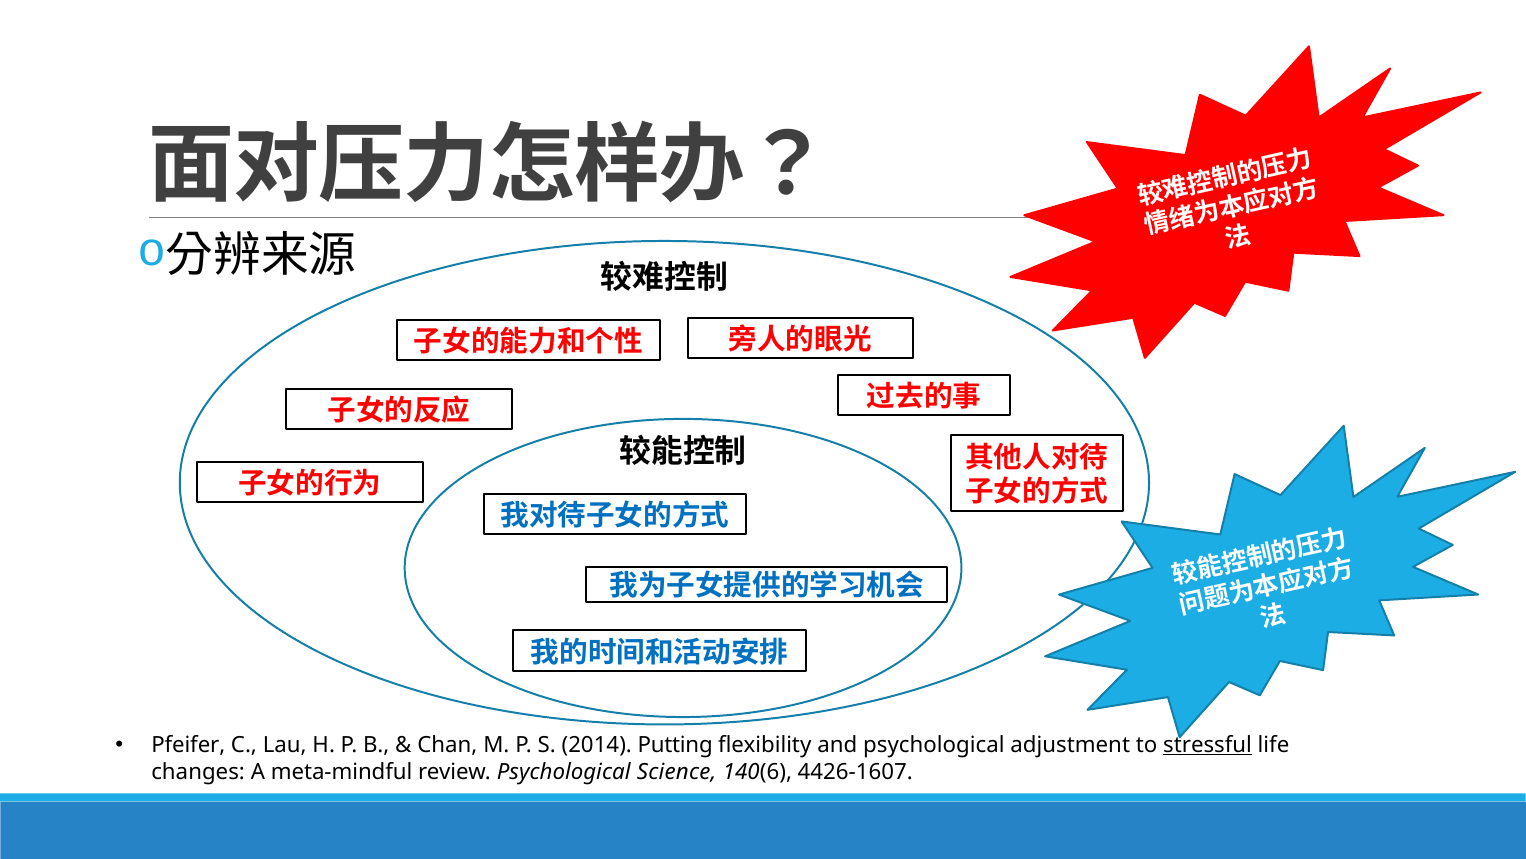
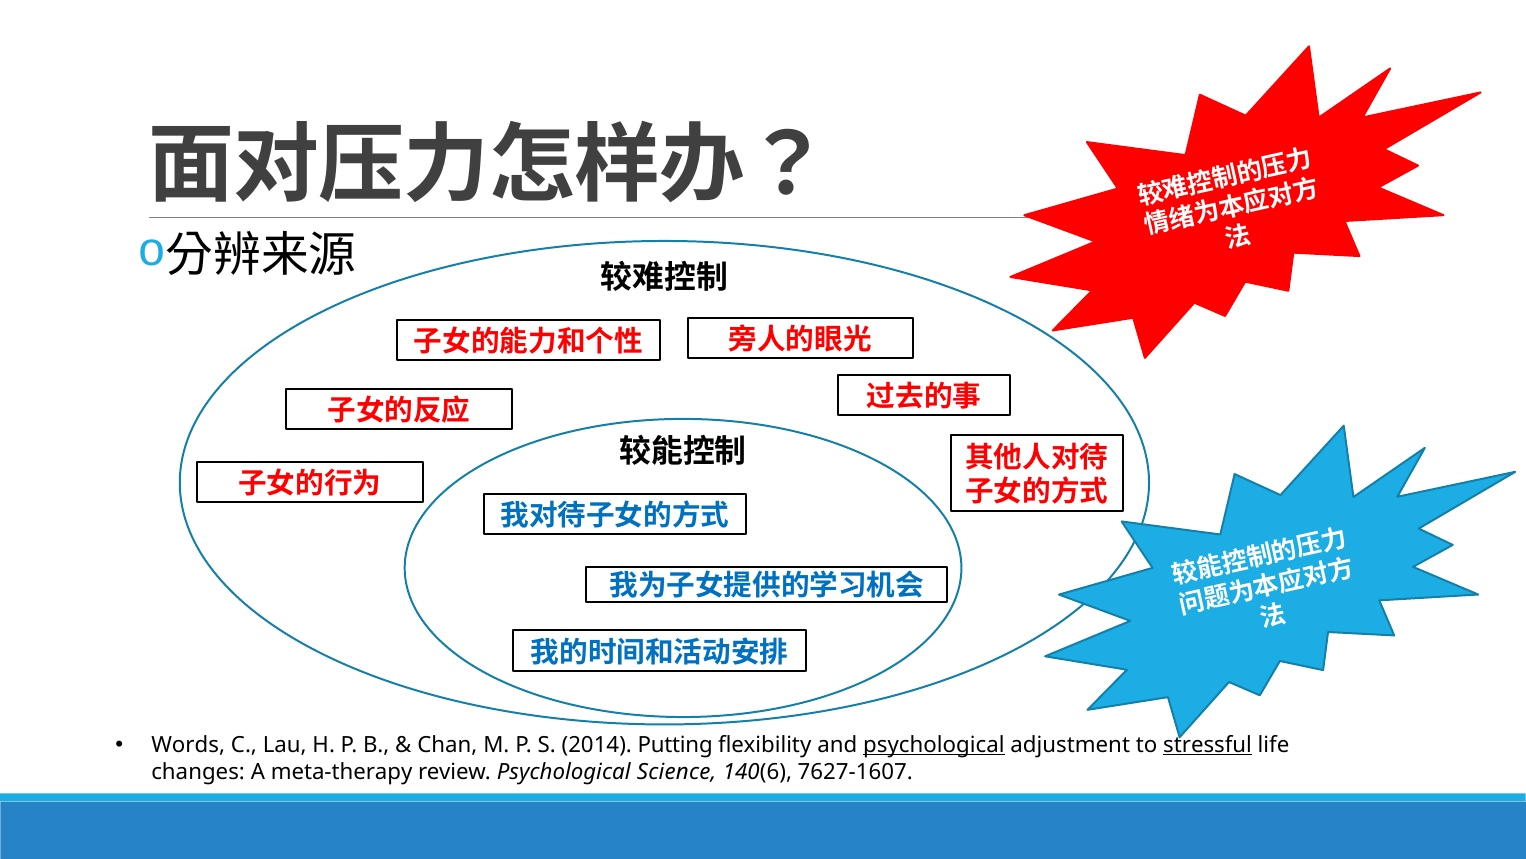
Pfeifer: Pfeifer -> Words
psychological at (934, 744) underline: none -> present
meta-mindful: meta-mindful -> meta-therapy
4426-1607: 4426-1607 -> 7627-1607
